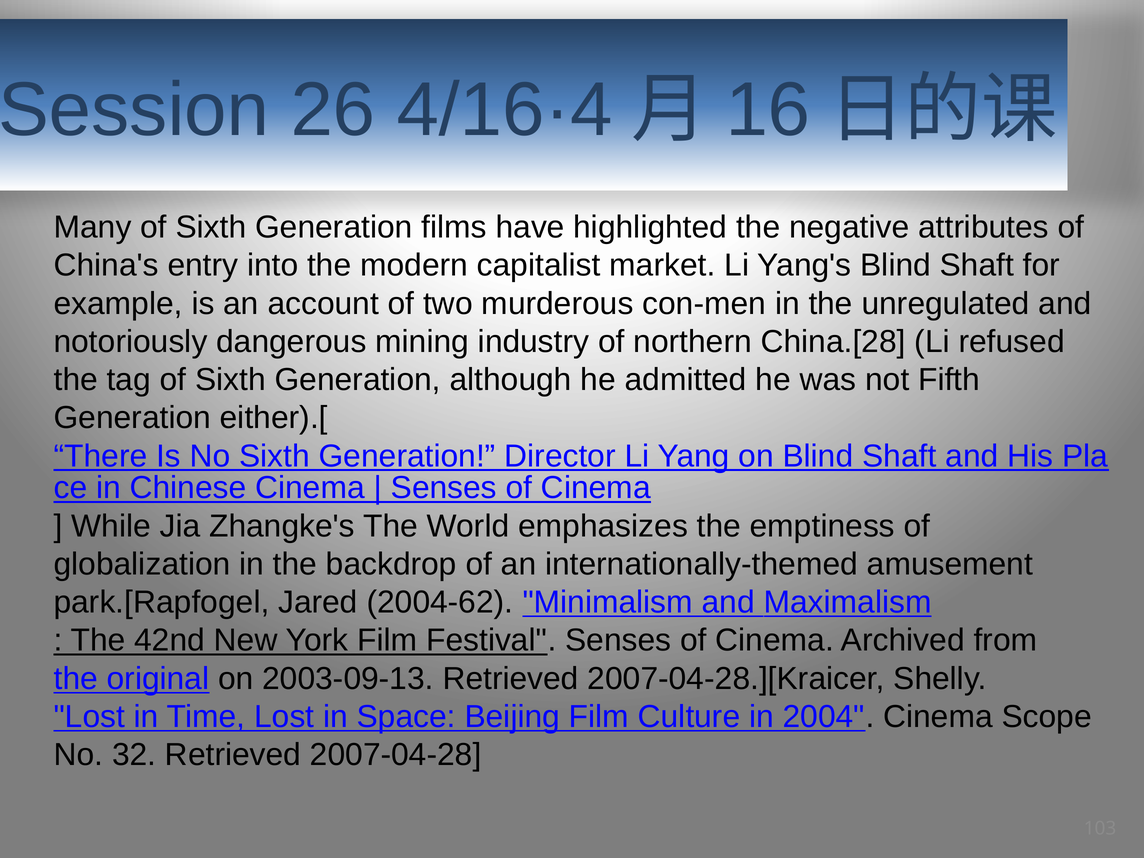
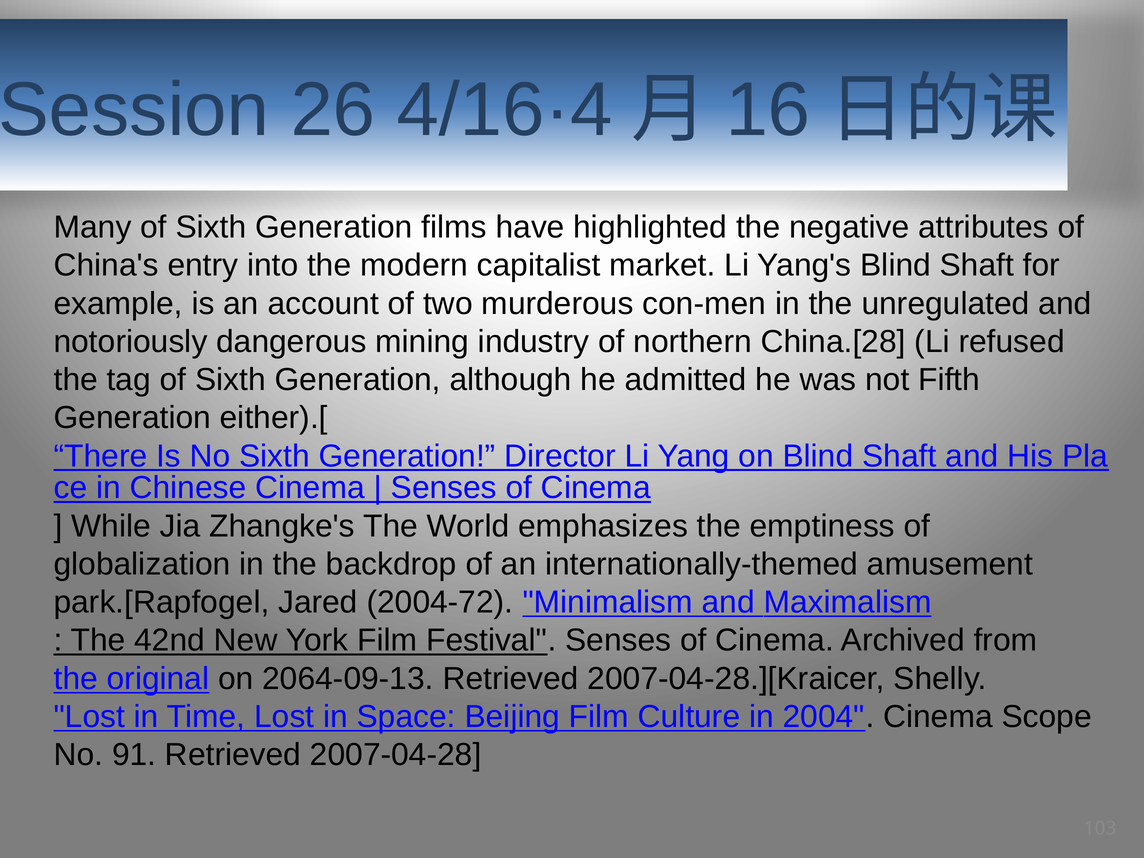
2004-62: 2004-62 -> 2004-72
2003-09-13: 2003-09-13 -> 2064-09-13
32: 32 -> 91
